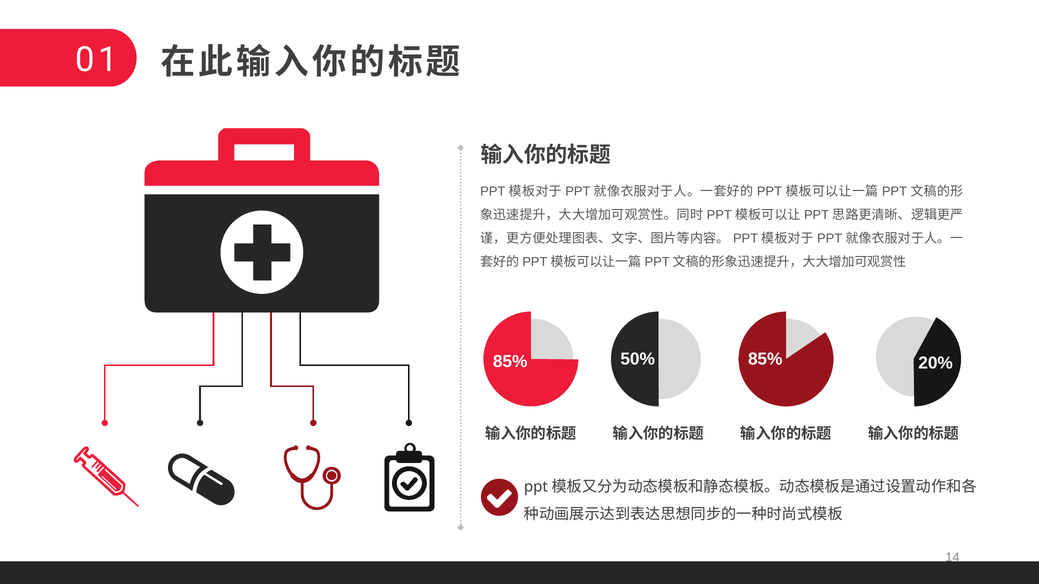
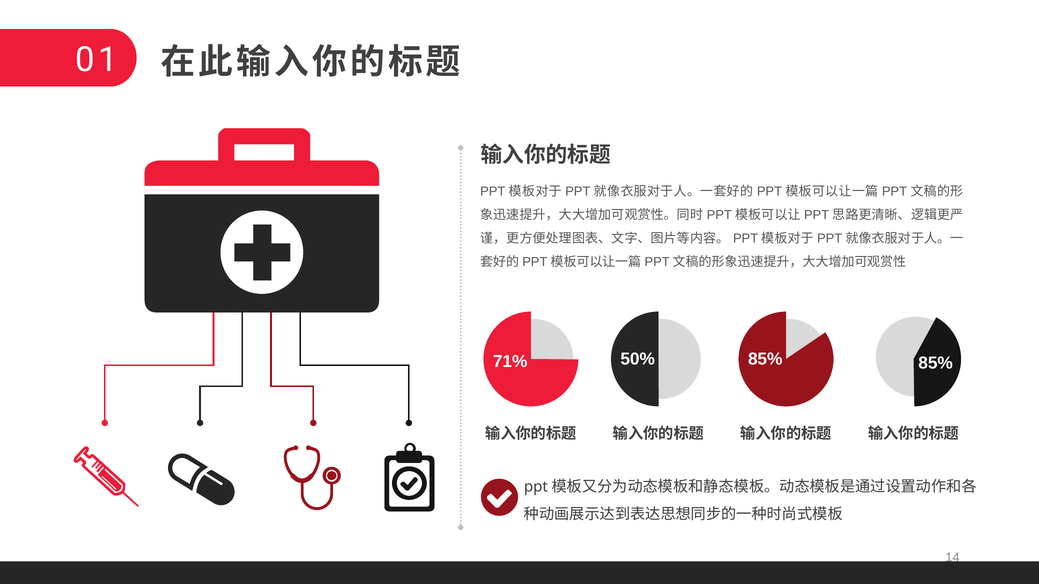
85% at (510, 362): 85% -> 71%
85% 20%: 20% -> 85%
